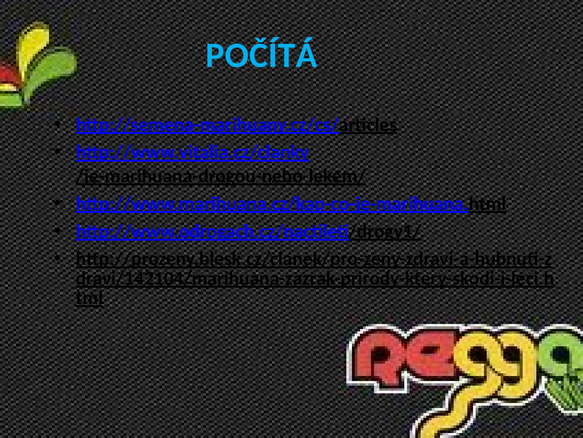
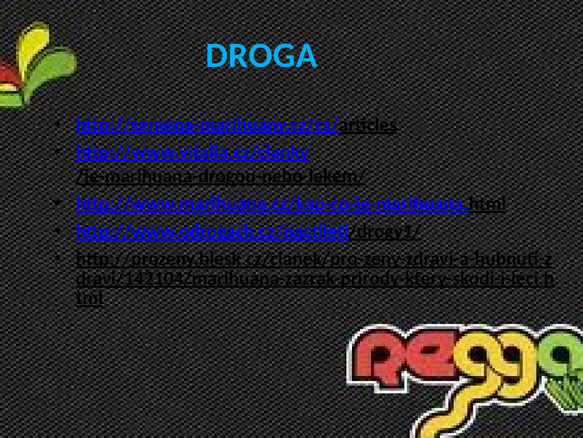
POČÍTÁ: POČÍTÁ -> DROGA
